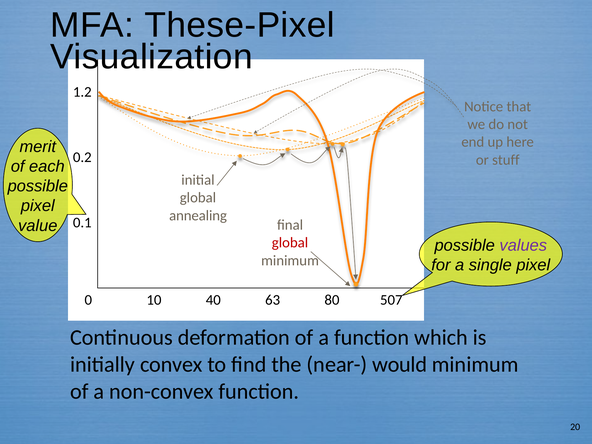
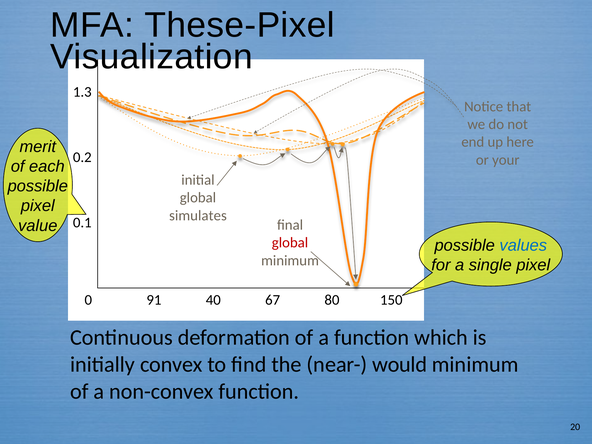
1.2: 1.2 -> 1.3
stuff: stuff -> your
annealing: annealing -> simulates
values colour: purple -> blue
10: 10 -> 91
63: 63 -> 67
507: 507 -> 150
